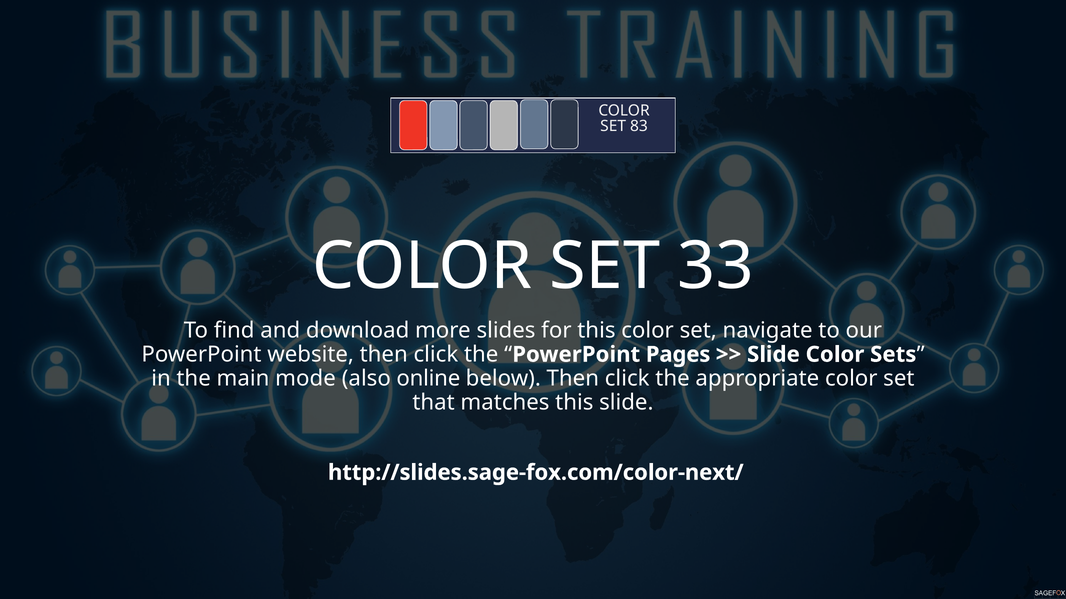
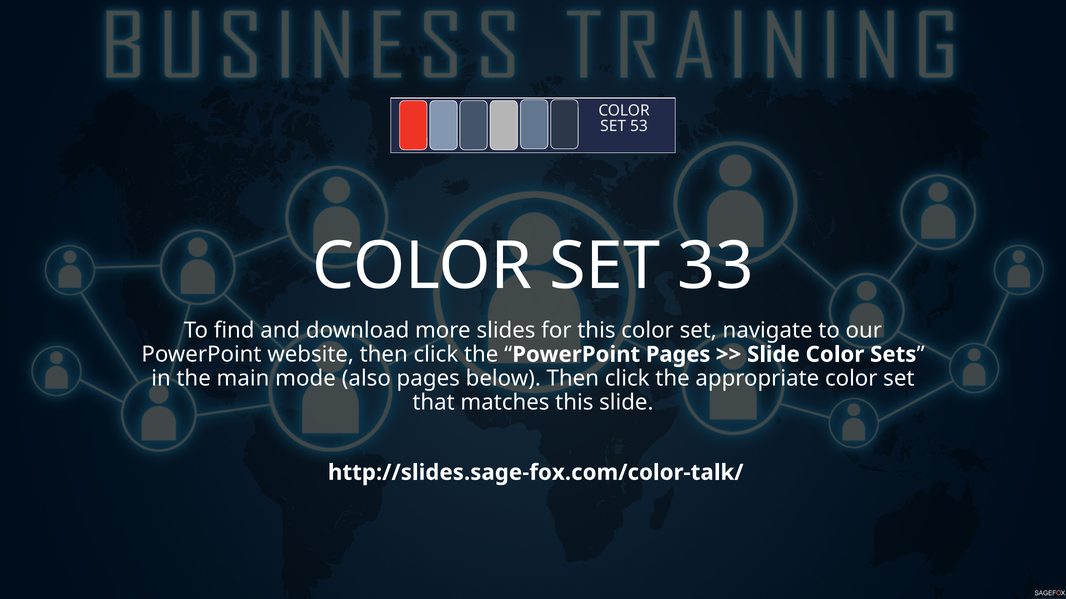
83: 83 -> 53
also online: online -> pages
http://slides.sage-fox.com/color-next/: http://slides.sage-fox.com/color-next/ -> http://slides.sage-fox.com/color-talk/
